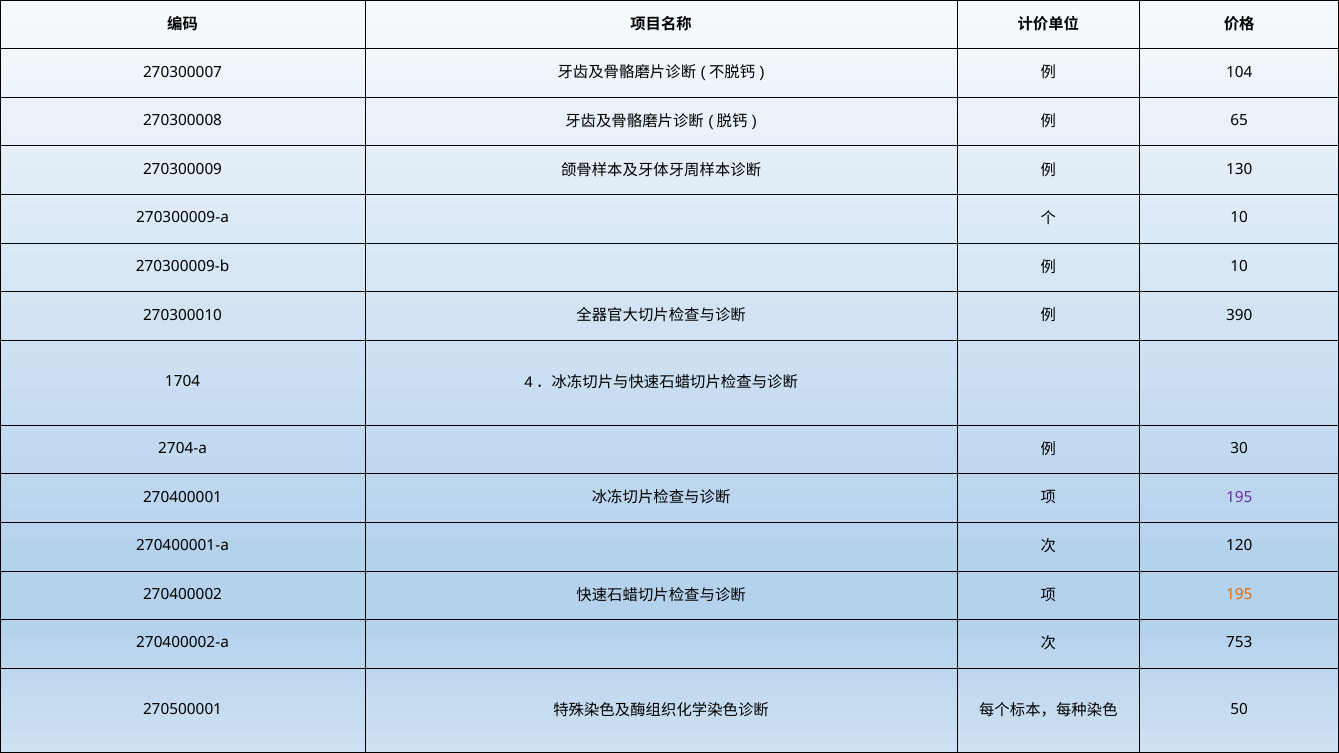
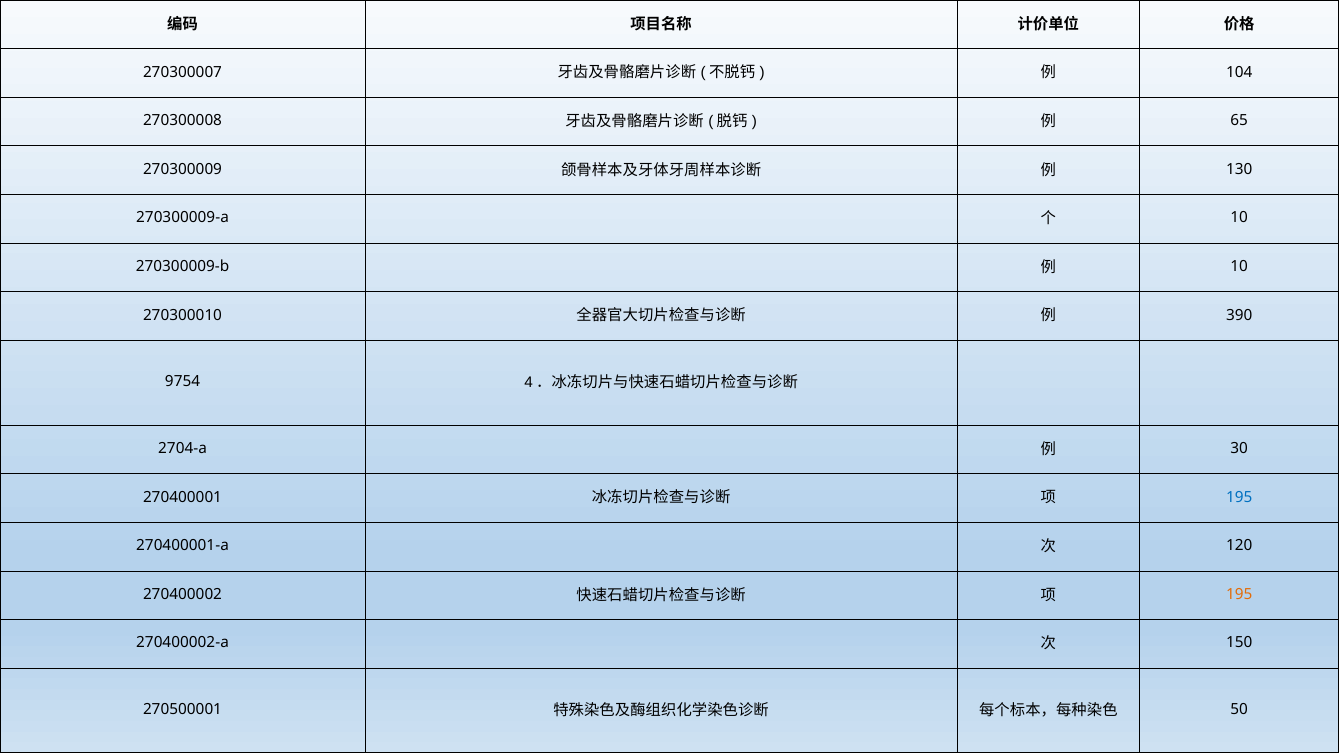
1704: 1704 -> 9754
195 at (1239, 497) colour: purple -> blue
753: 753 -> 150
